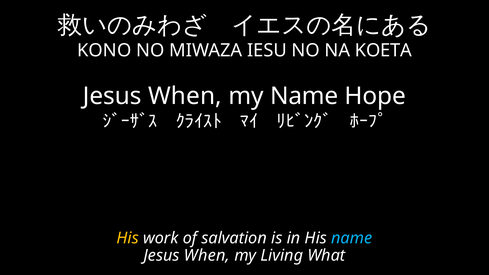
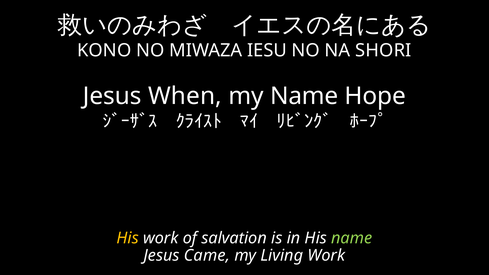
KOETA: KOETA -> SHORI
name at (352, 238) colour: light blue -> light green
When at (207, 256): When -> Came
Living What: What -> Work
